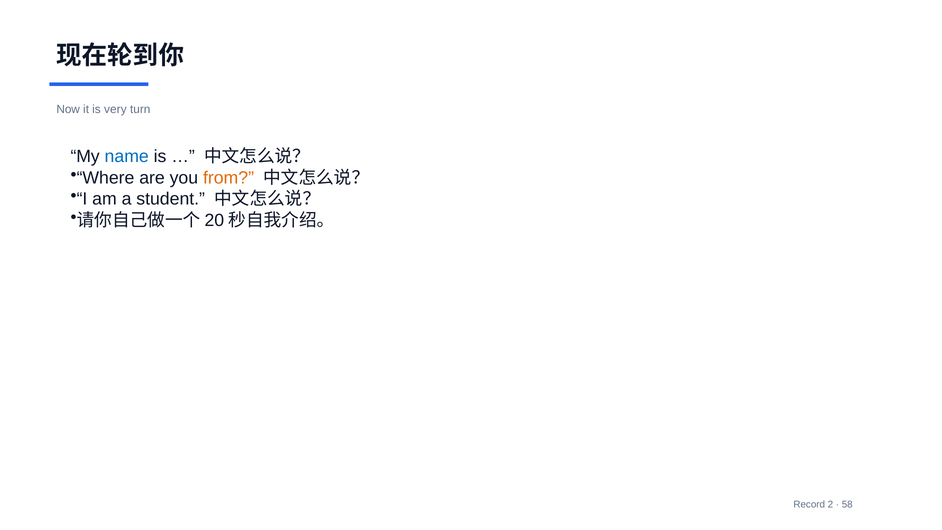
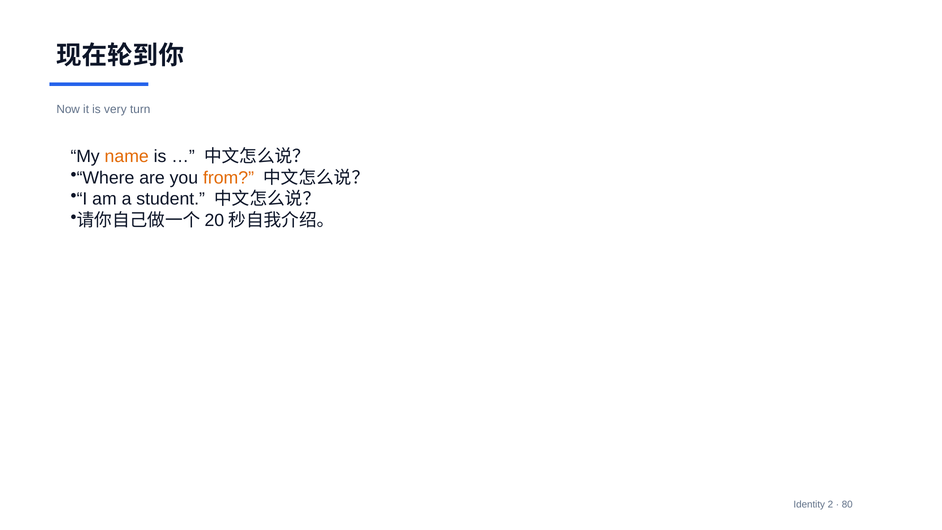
name colour: blue -> orange
Record: Record -> Identity
58: 58 -> 80
